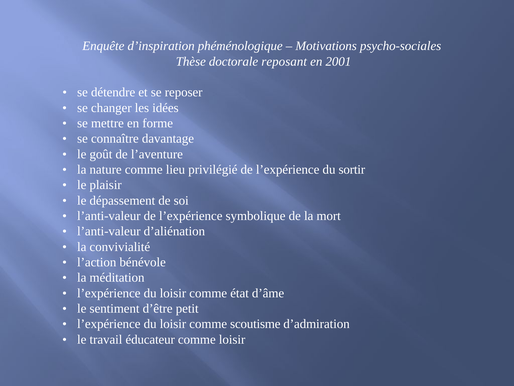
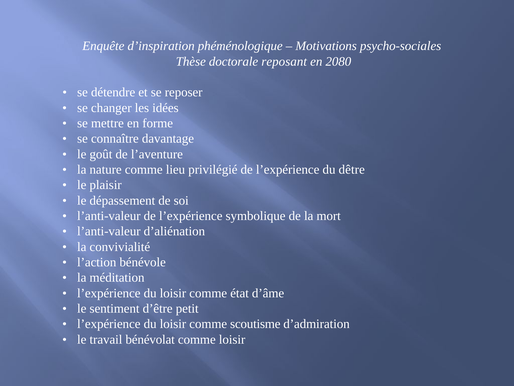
2001: 2001 -> 2080
sortir: sortir -> dêtre
éducateur: éducateur -> bénévolat
